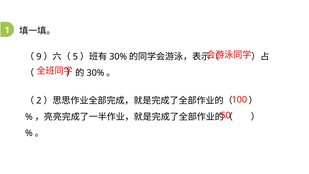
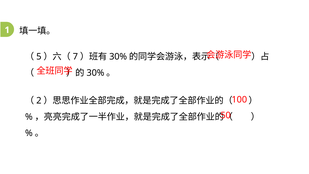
9: 9 -> 5
5: 5 -> 7
